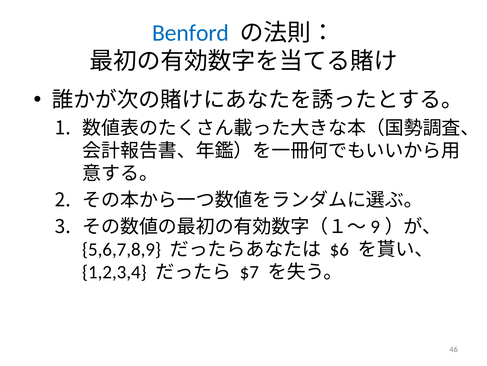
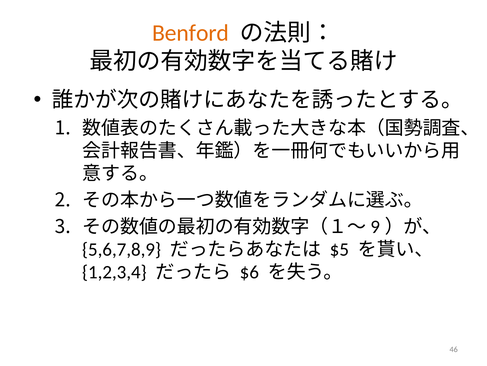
Benford colour: blue -> orange
$6: $6 -> $5
$7: $7 -> $6
